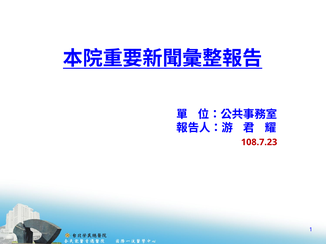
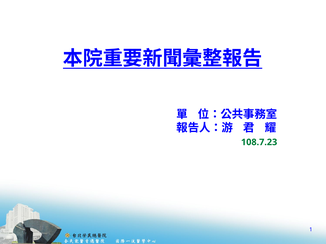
108.7.23 colour: red -> green
